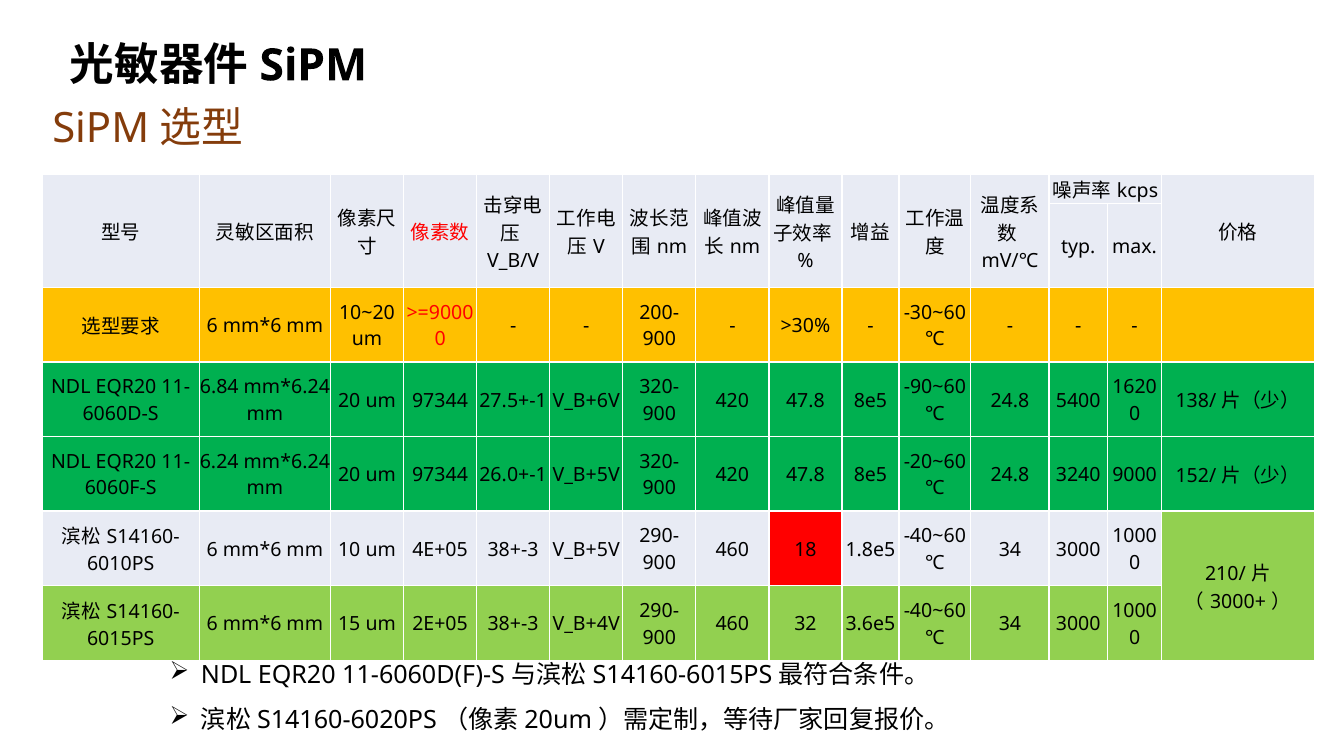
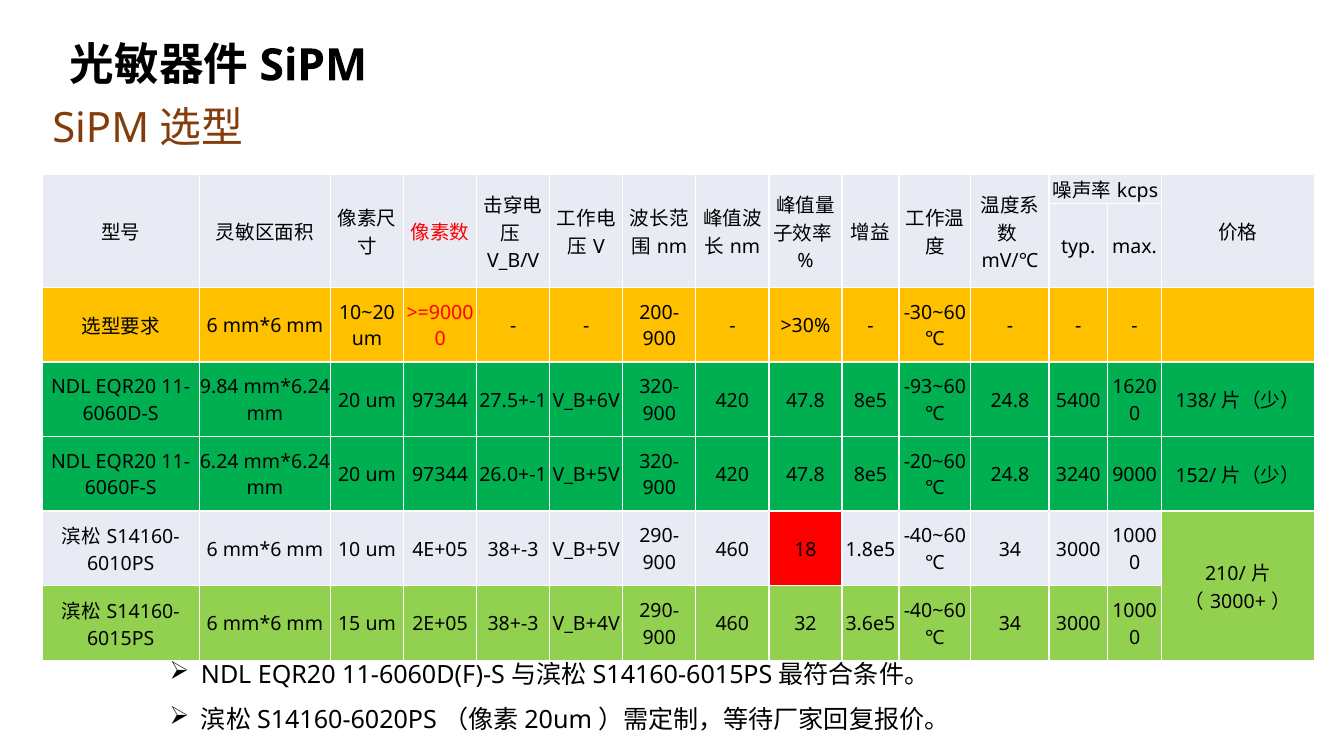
6.84: 6.84 -> 9.84
-90~60: -90~60 -> -93~60
